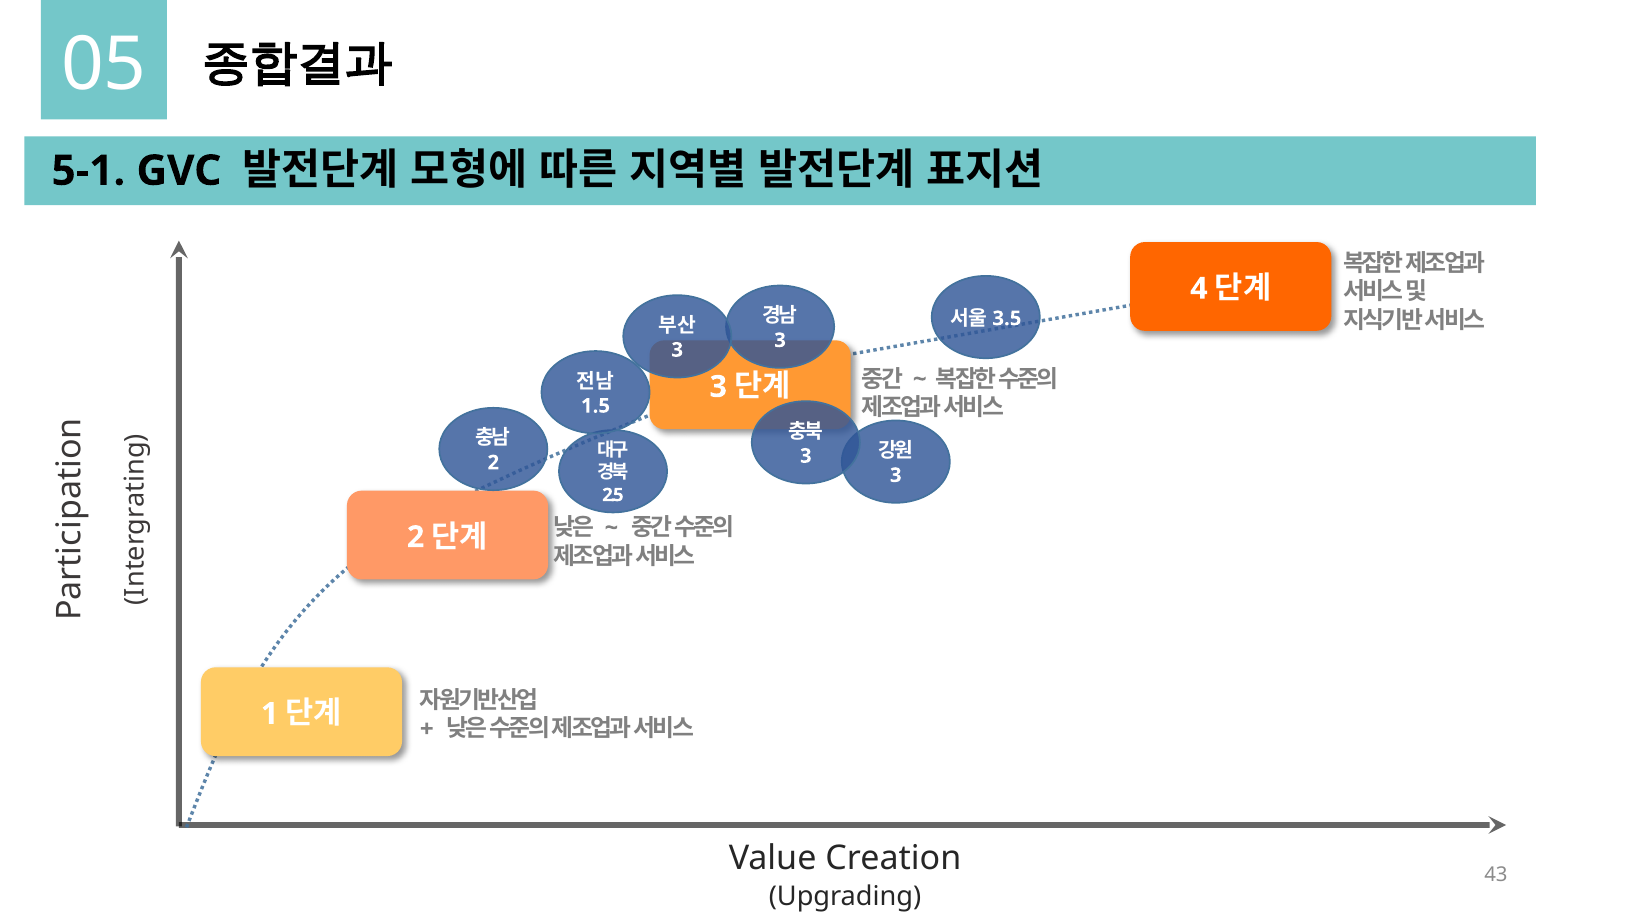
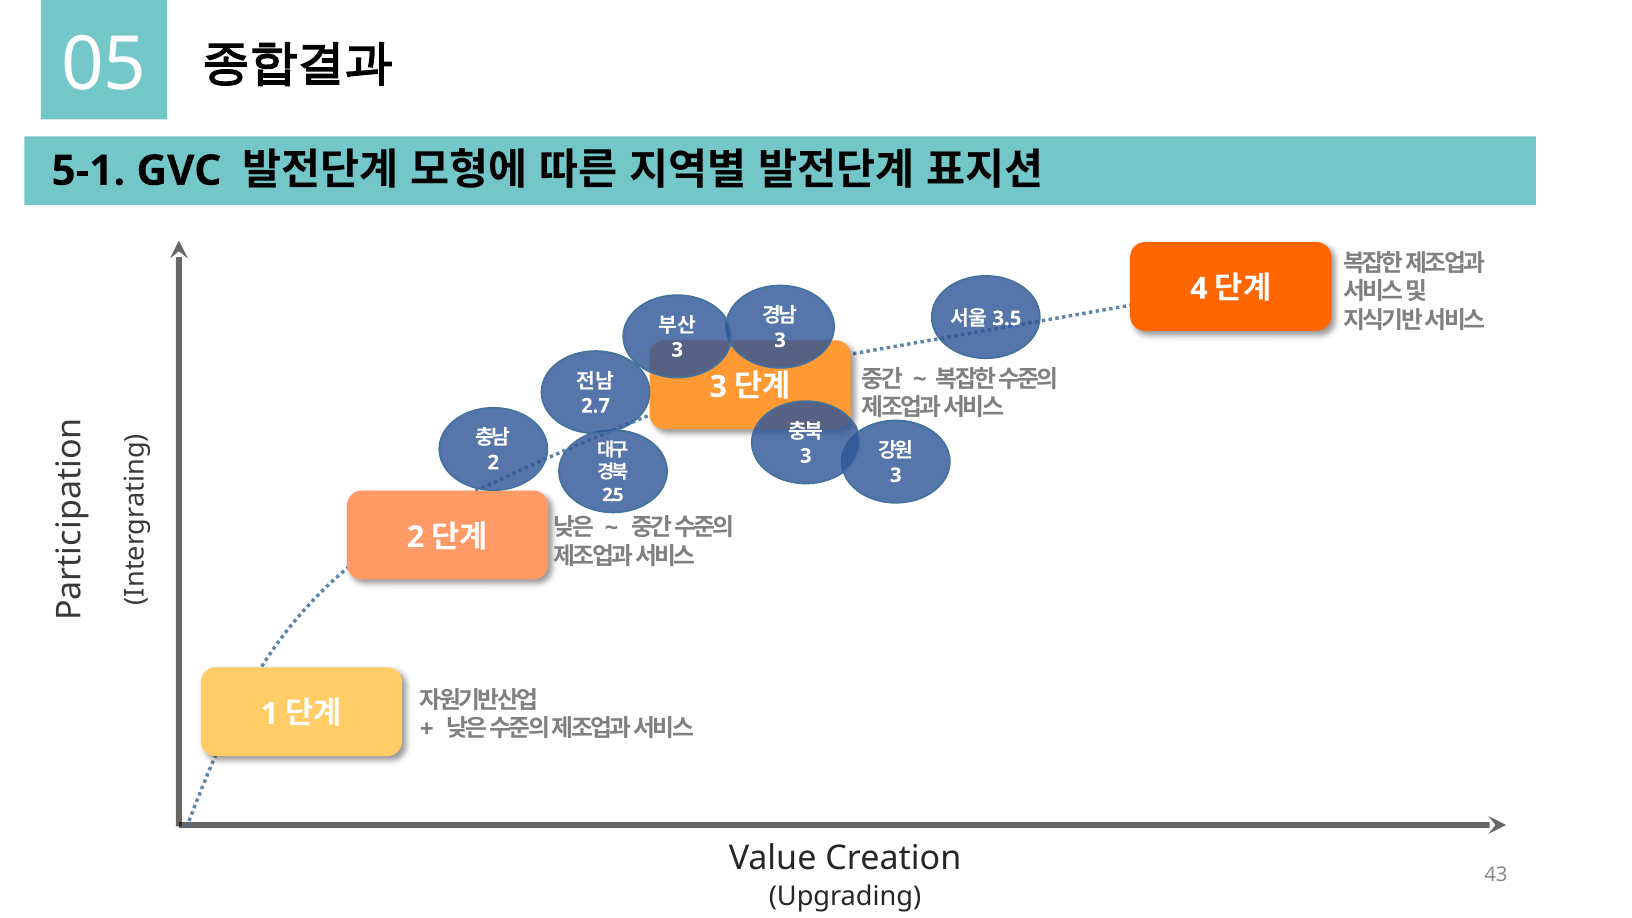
1.5: 1.5 -> 2.7
